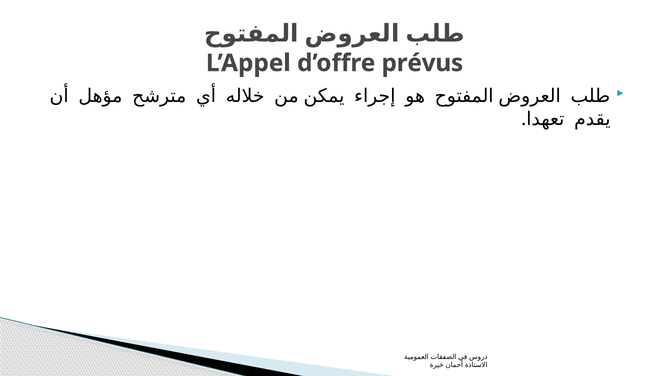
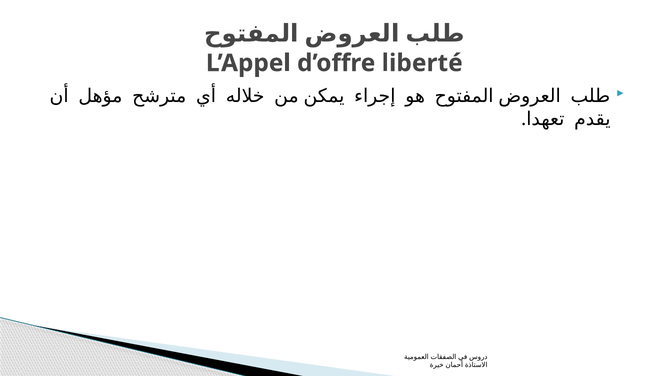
prévus: prévus -> liberté
